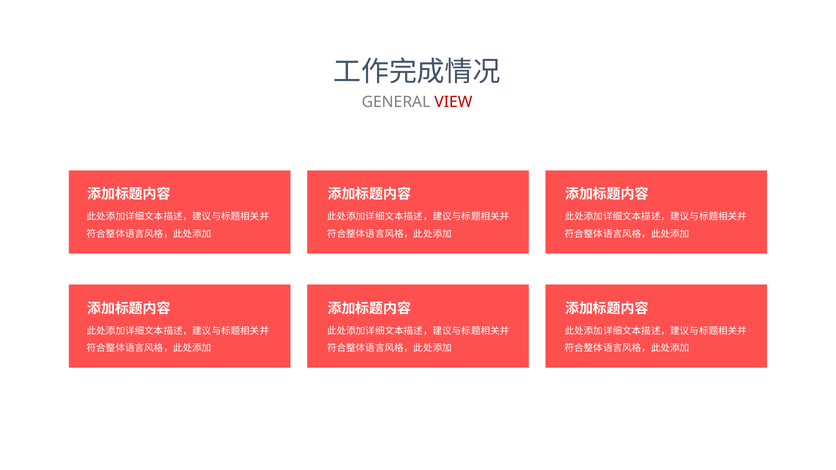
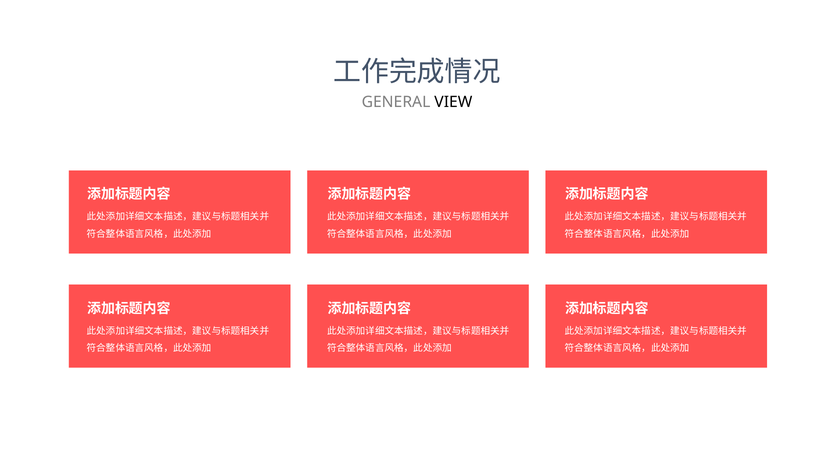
VIEW colour: red -> black
